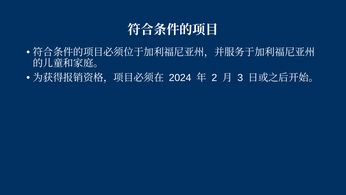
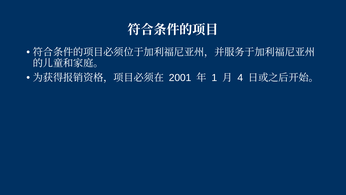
2024: 2024 -> 2001
2: 2 -> 1
3: 3 -> 4
